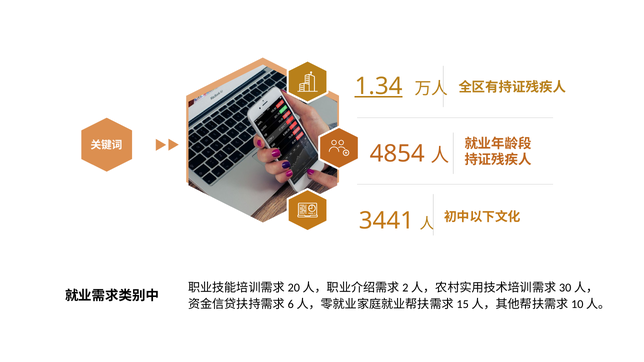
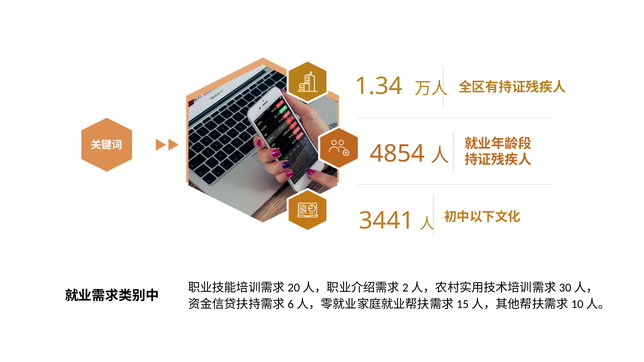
1.34 underline: present -> none
